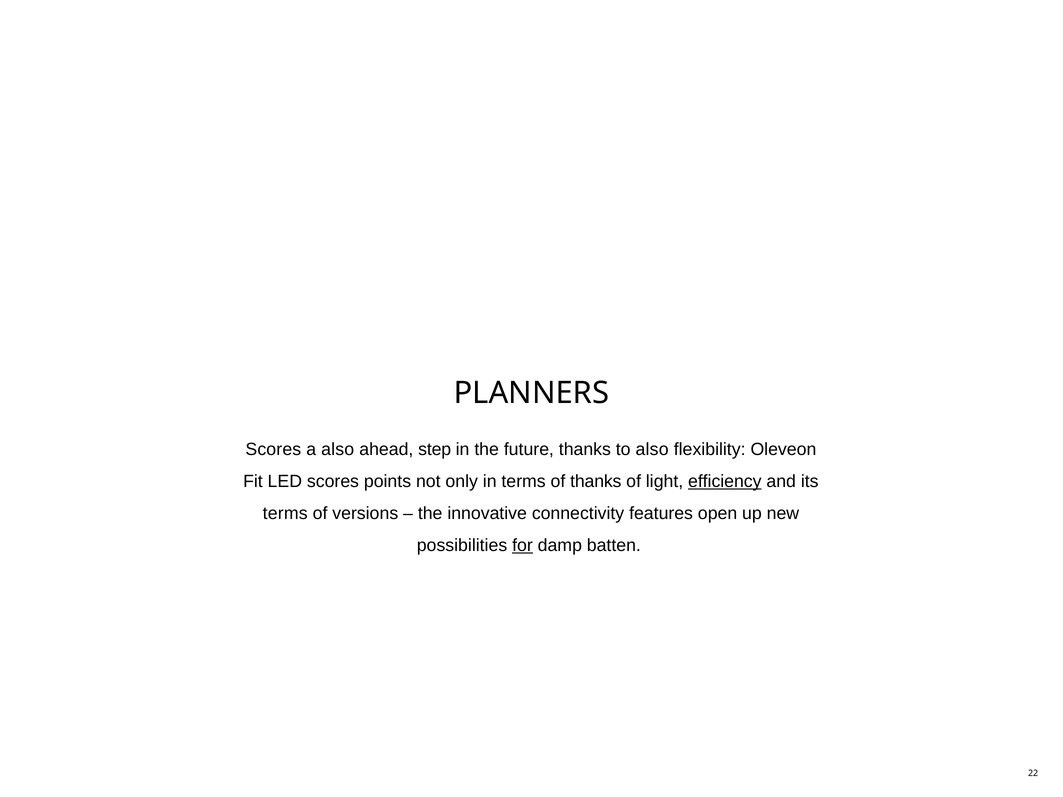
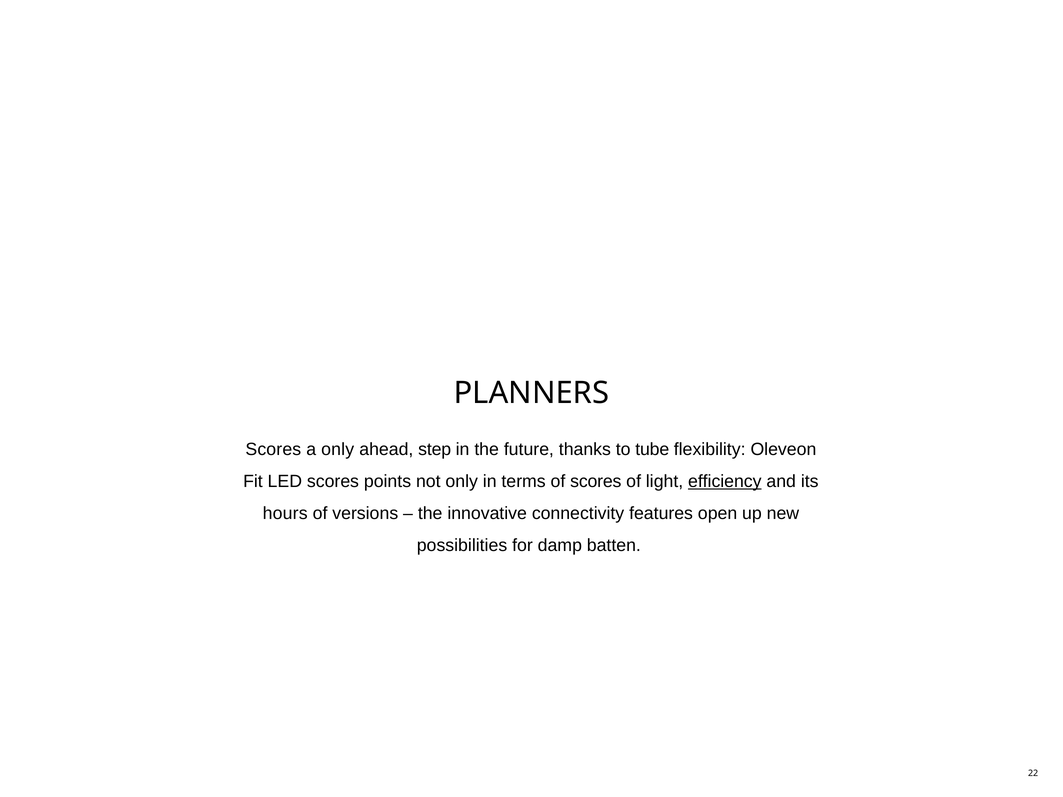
a also: also -> only
to also: also -> tube
of thanks: thanks -> scores
terms at (285, 513): terms -> hours
for underline: present -> none
